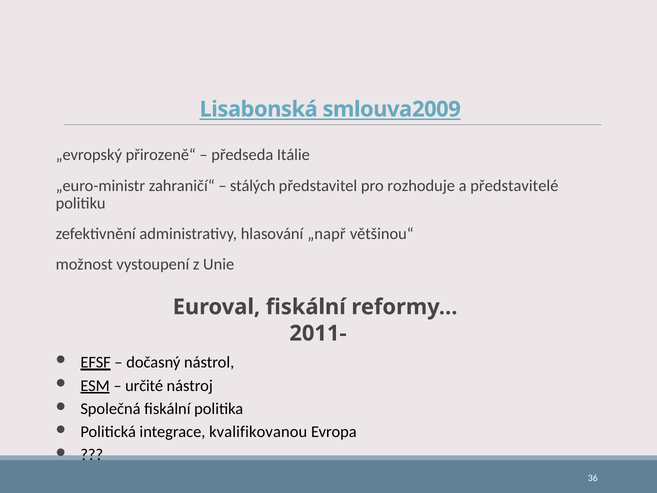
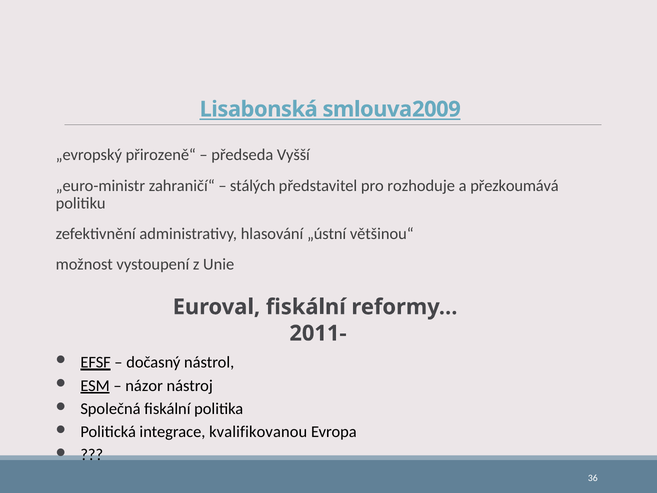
Itálie: Itálie -> Vyšší
představitelé: představitelé -> přezkoumává
„např: „např -> „ústní
určité: určité -> názor
